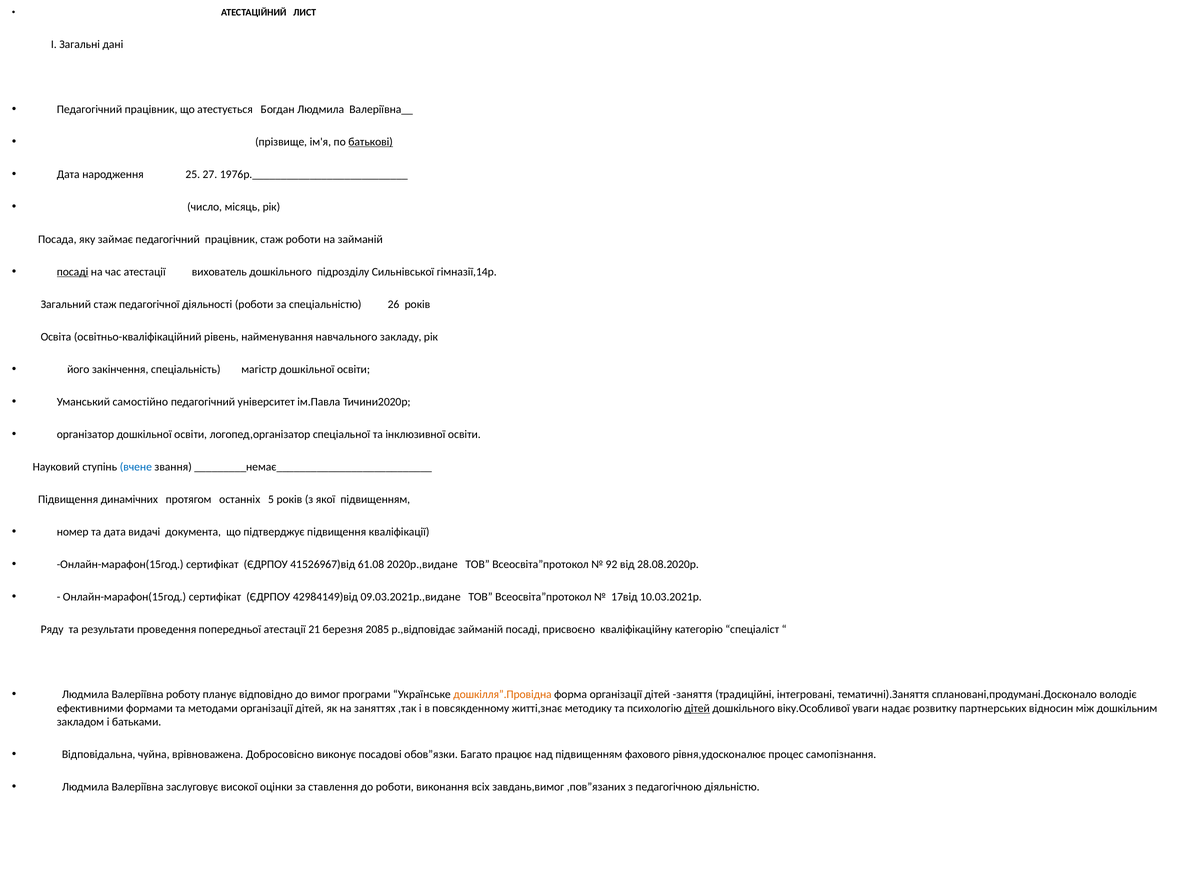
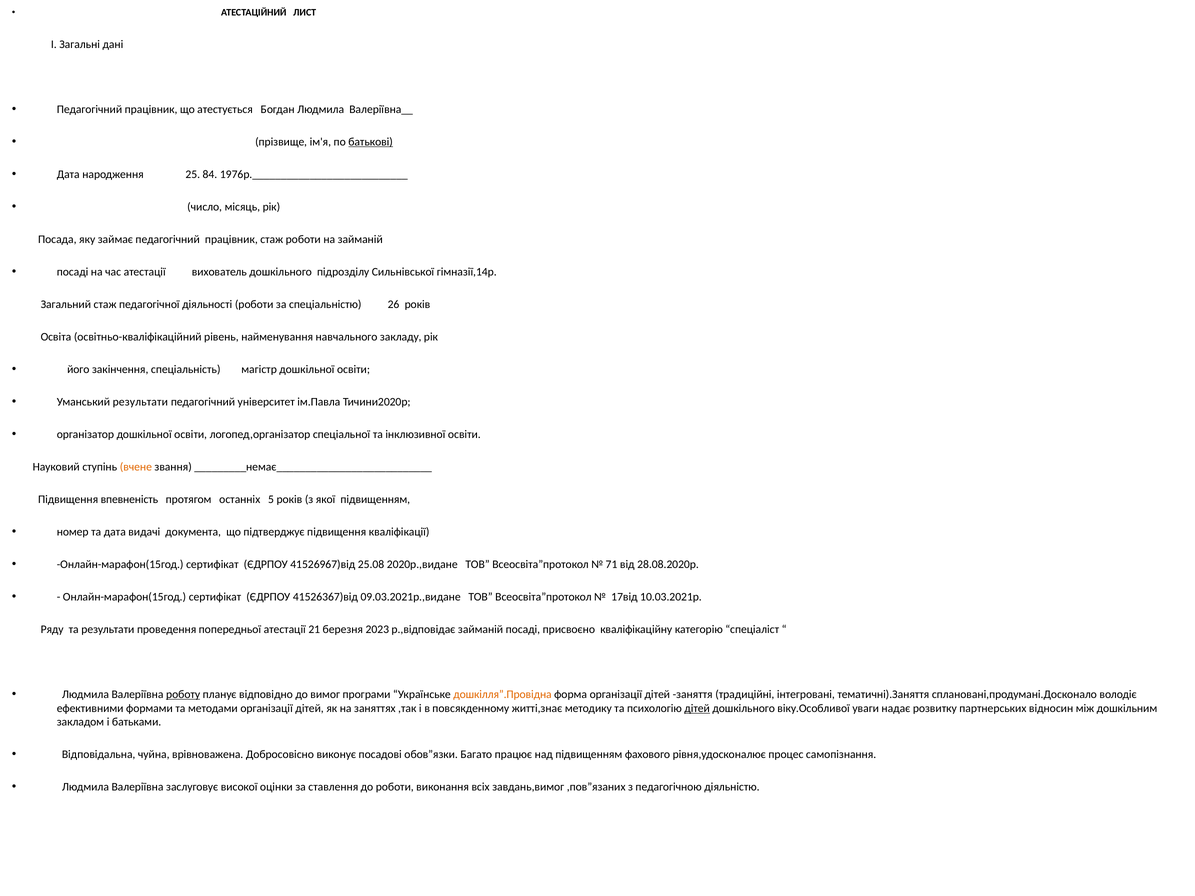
27: 27 -> 84
посаді at (73, 272) underline: present -> none
Уманський самостійно: самостійно -> результати
вчене colour: blue -> orange
динамічних: динамічних -> впевненість
61.08: 61.08 -> 25.08
92: 92 -> 71
42984149)від: 42984149)від -> 41526367)від
2085: 2085 -> 2023
роботу underline: none -> present
